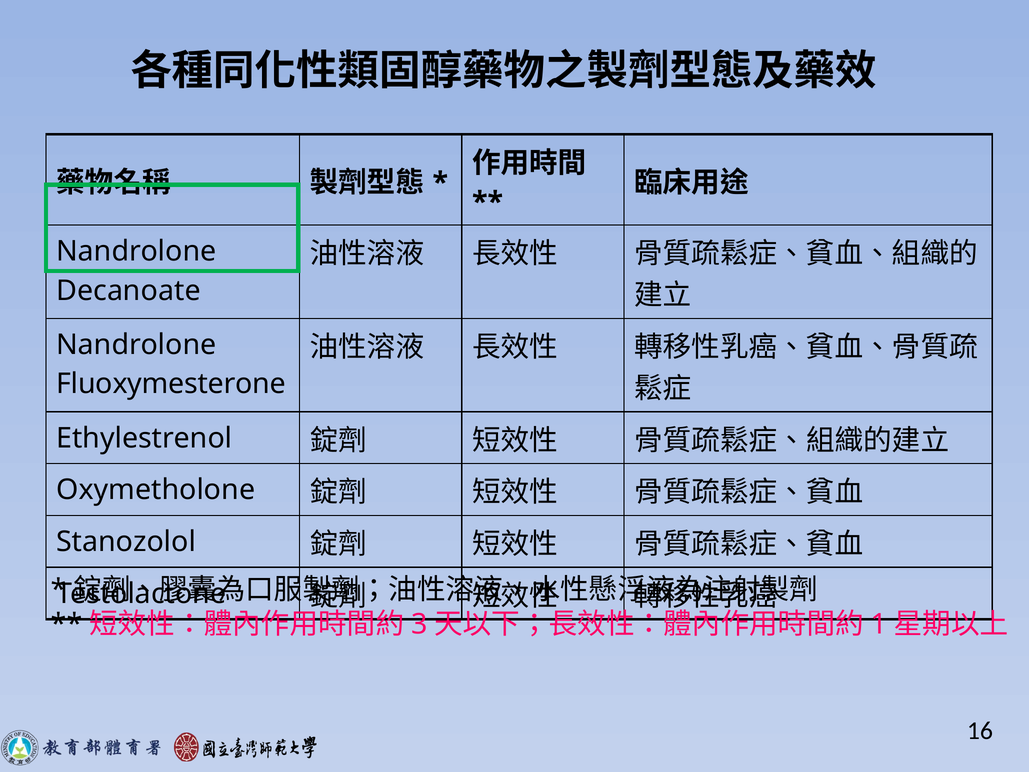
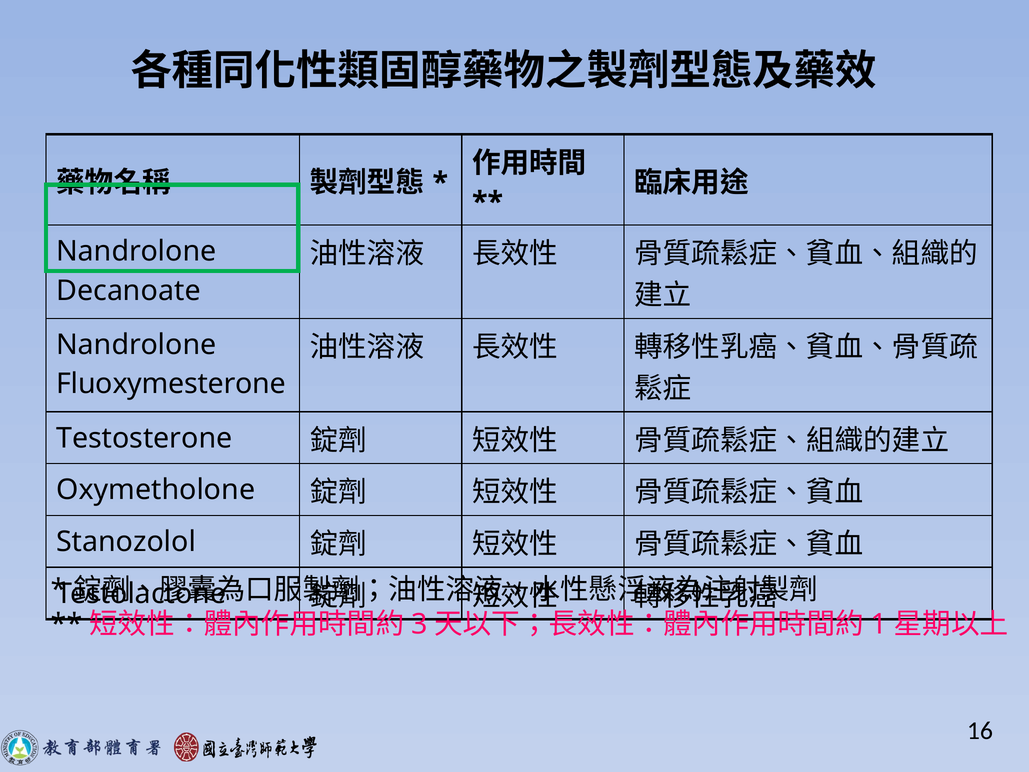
Ethylestrenol: Ethylestrenol -> Testosterone
